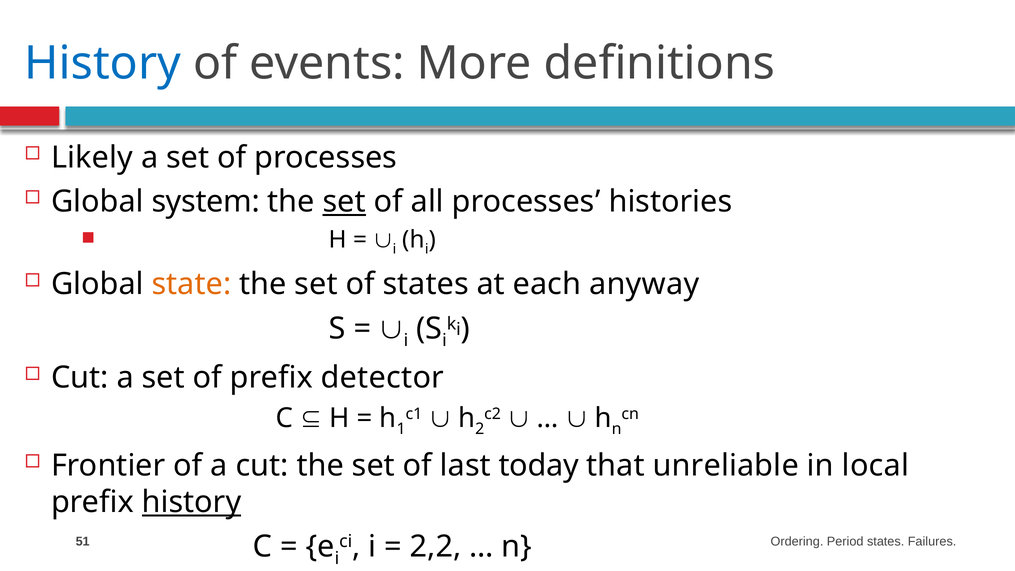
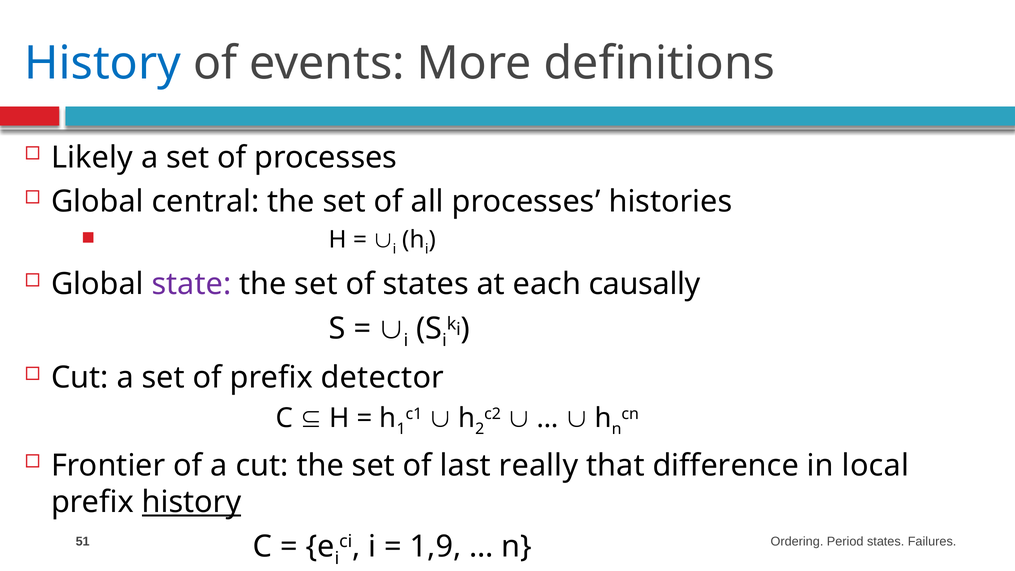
system: system -> central
set at (344, 202) underline: present -> none
state colour: orange -> purple
anyway: anyway -> causally
today: today -> really
unreliable: unreliable -> difference
2,2: 2,2 -> 1,9
